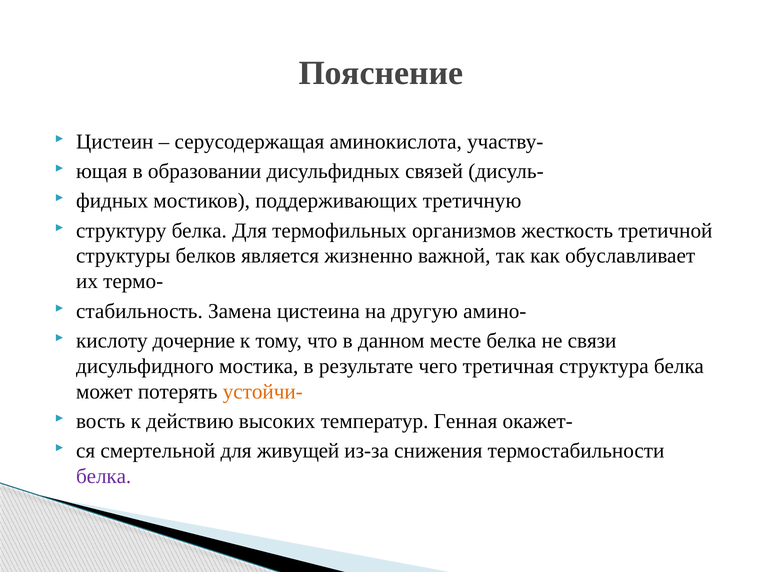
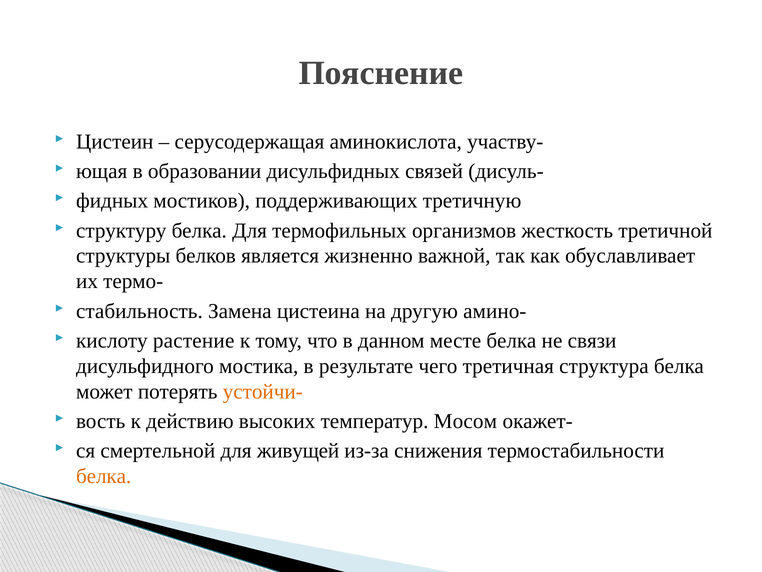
дочерние: дочерние -> растение
Генная: Генная -> Мосом
белка at (104, 476) colour: purple -> orange
